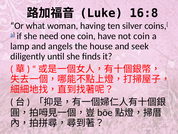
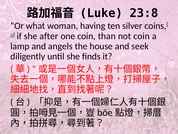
16:8: 16:8 -> 23:8
need: need -> after
have: have -> than
